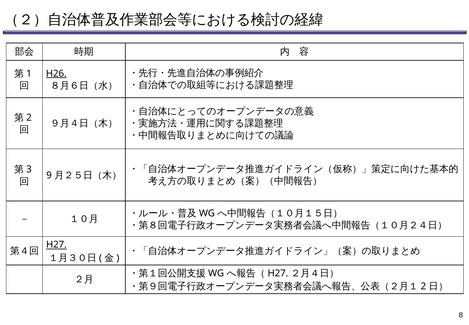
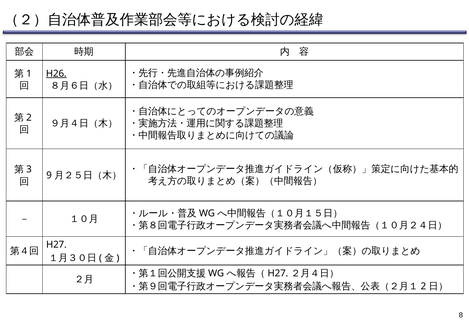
H27 underline: present -> none
